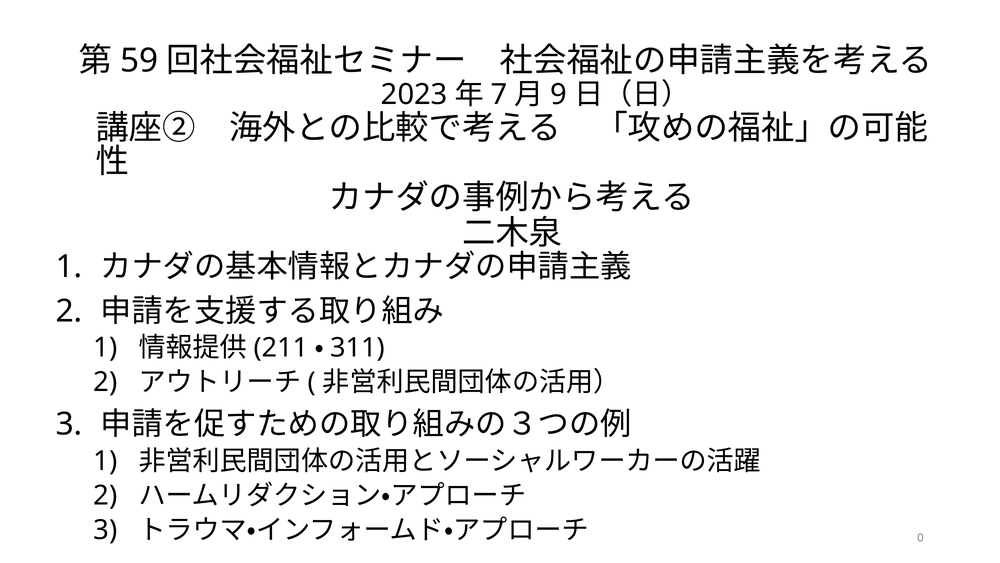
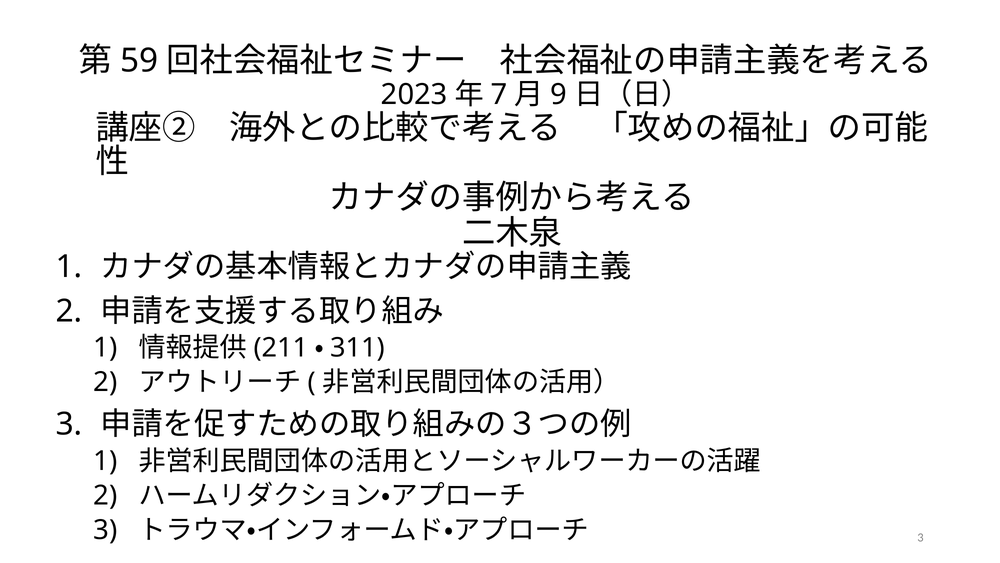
0 at (920, 537): 0 -> 3
